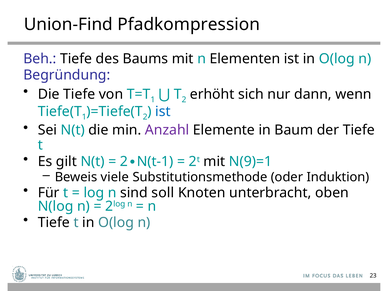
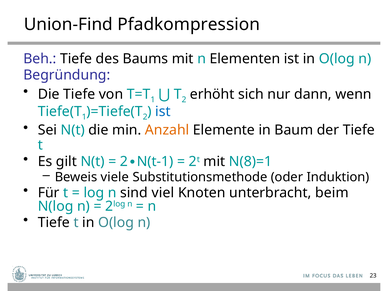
Anzahl colour: purple -> orange
N(9)=1: N(9)=1 -> N(8)=1
soll: soll -> viel
oben: oben -> beim
